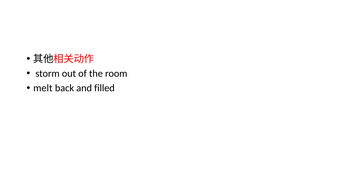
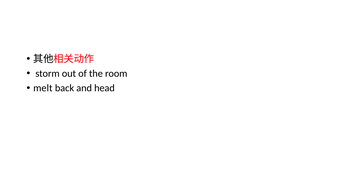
filled: filled -> head
